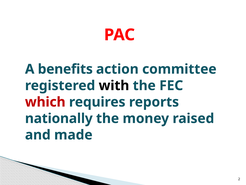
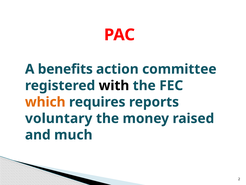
which colour: red -> orange
nationally: nationally -> voluntary
made: made -> much
